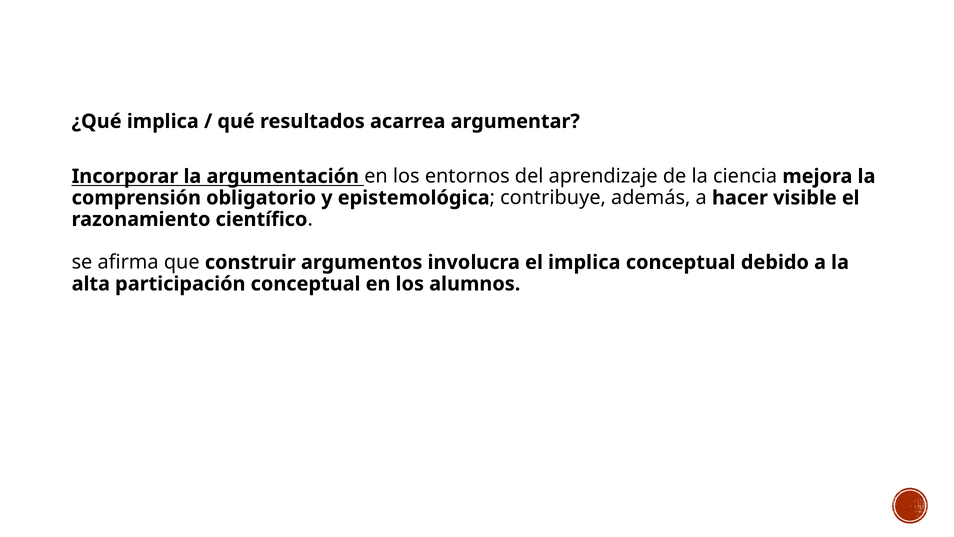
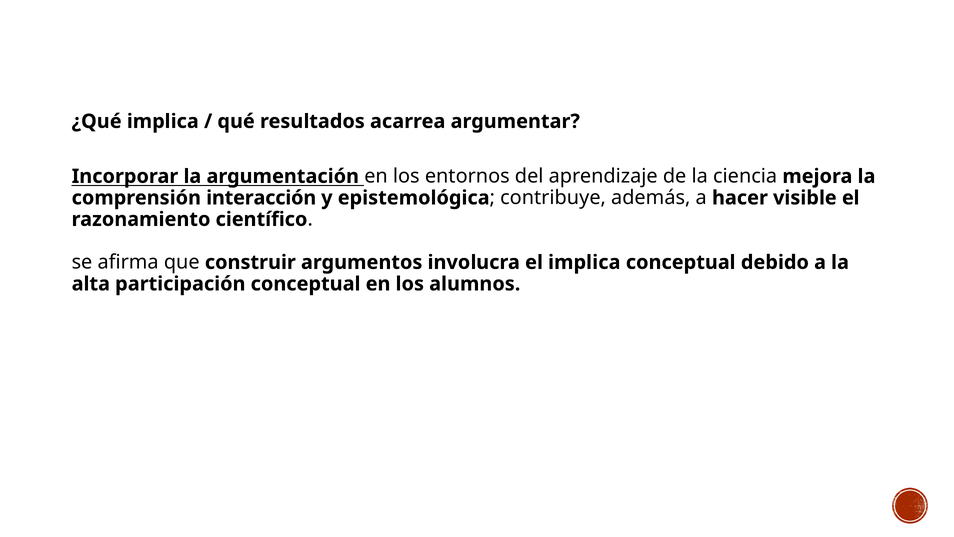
obligatorio: obligatorio -> interacción
